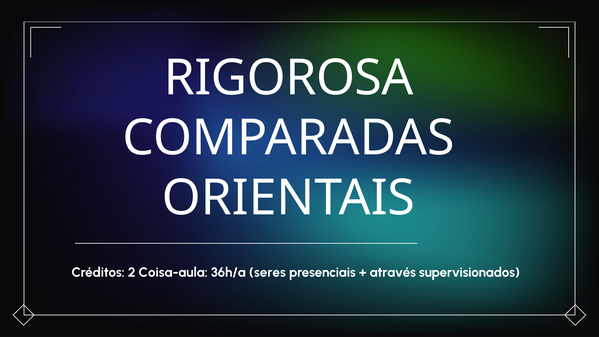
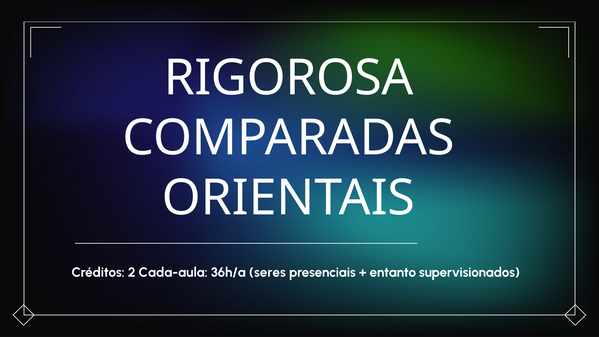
Coisa-aula: Coisa-aula -> Cada-aula
através: através -> entanto
